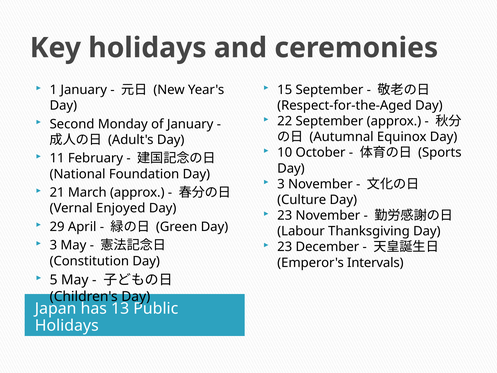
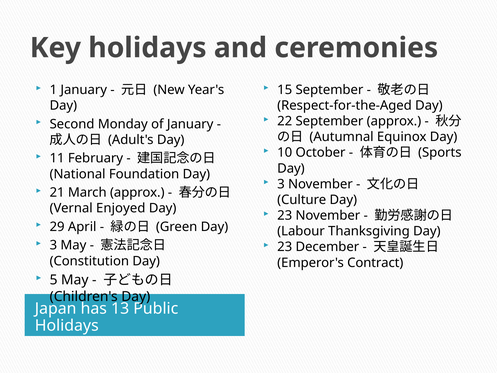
Intervals: Intervals -> Contract
